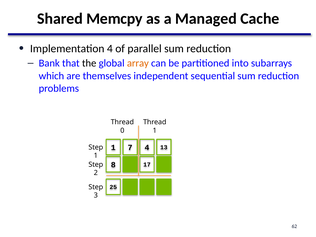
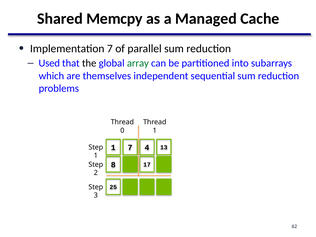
Implementation 4: 4 -> 7
Bank: Bank -> Used
array colour: orange -> green
